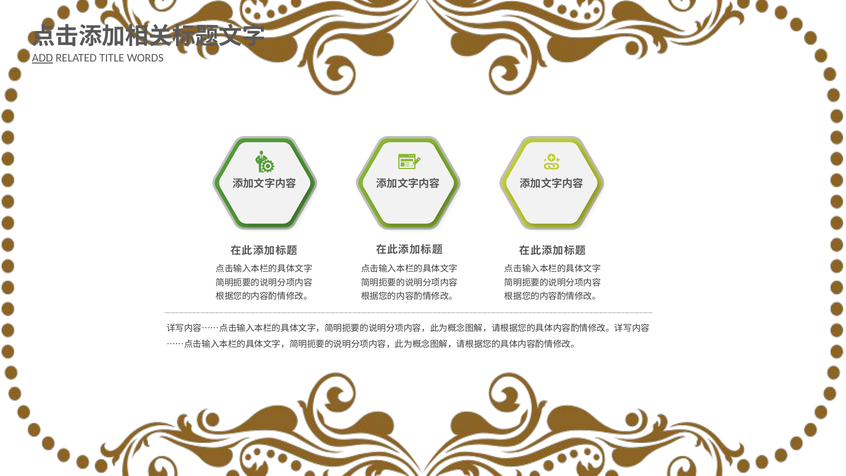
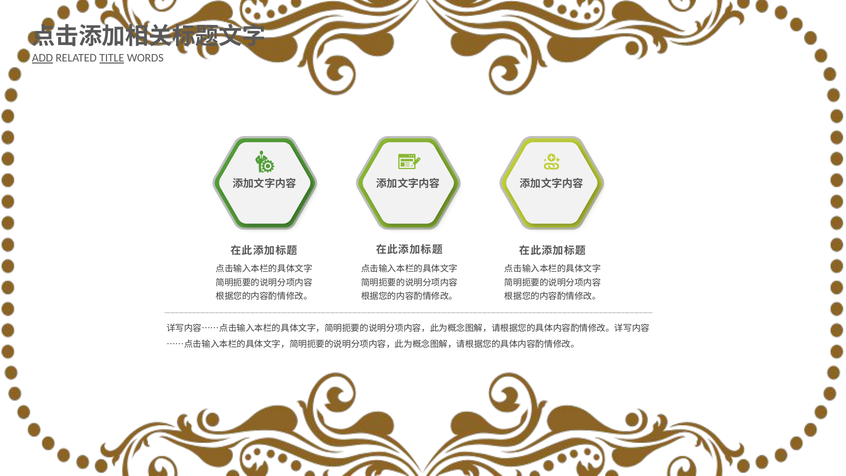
TITLE underline: none -> present
